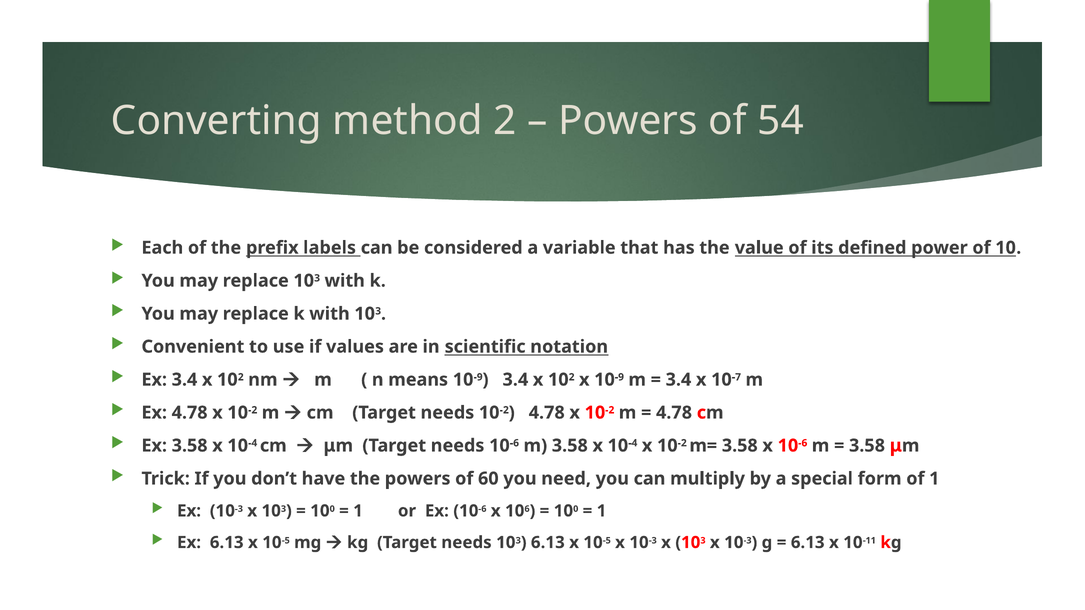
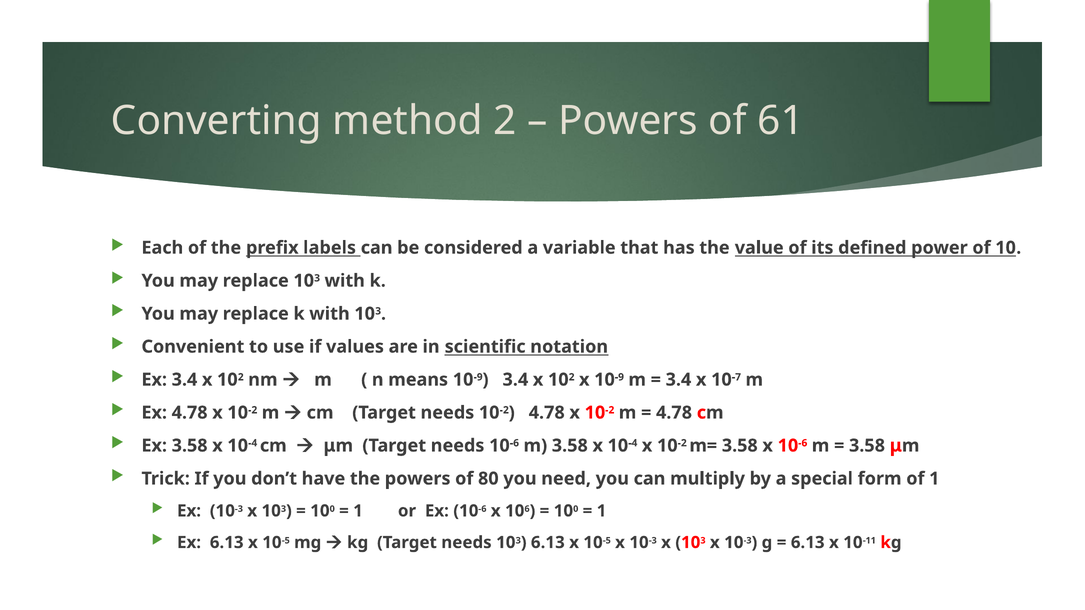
54: 54 -> 61
60: 60 -> 80
